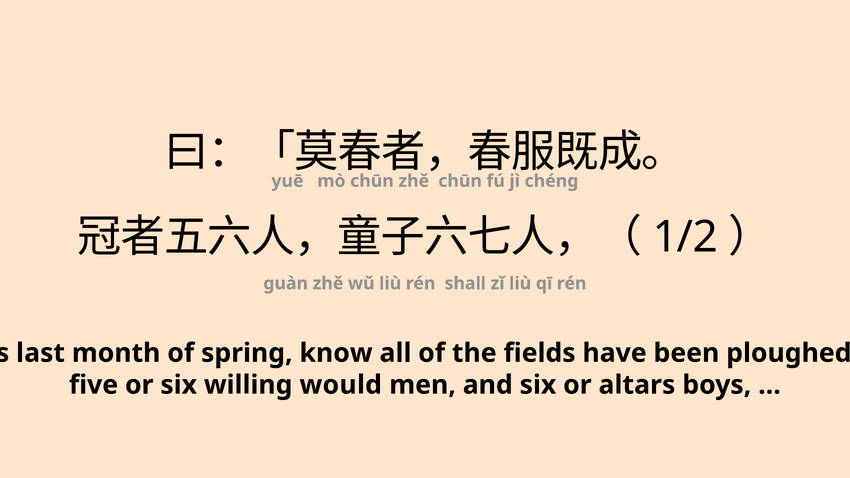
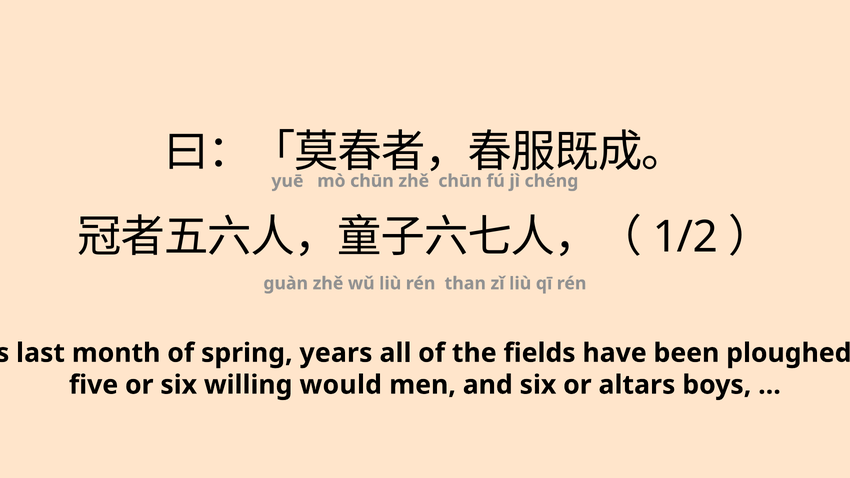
rén shall: shall -> than
know: know -> years
